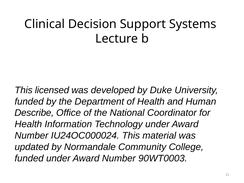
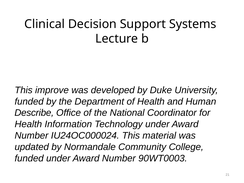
licensed: licensed -> improve
